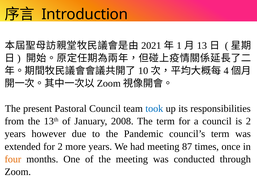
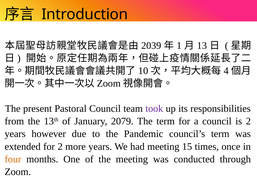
2021: 2021 -> 2039
took colour: blue -> purple
2008: 2008 -> 2079
87: 87 -> 15
